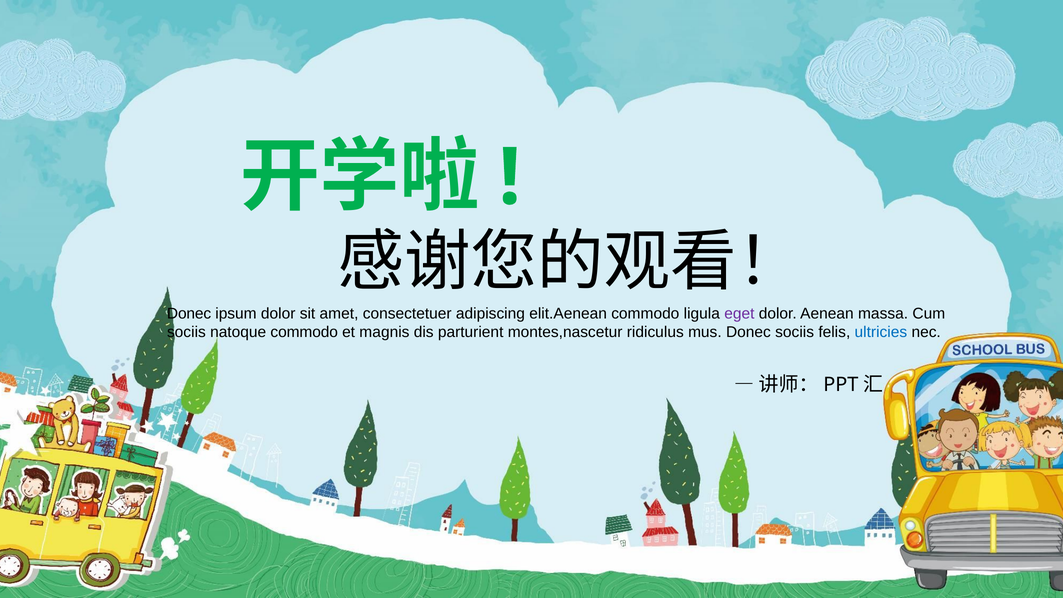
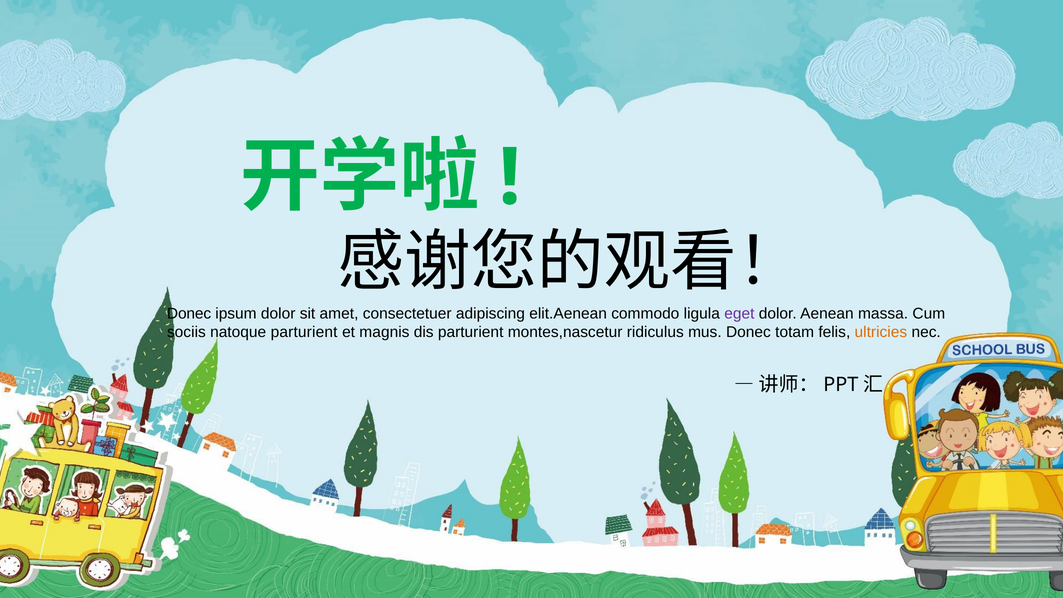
natoque commodo: commodo -> parturient
Donec sociis: sociis -> totam
ultricies colour: blue -> orange
